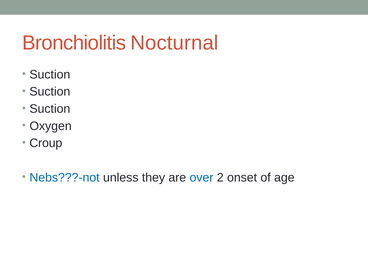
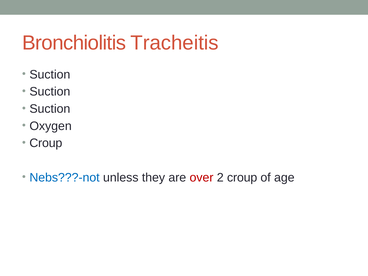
Nocturnal: Nocturnal -> Tracheitis
over colour: blue -> red
2 onset: onset -> croup
